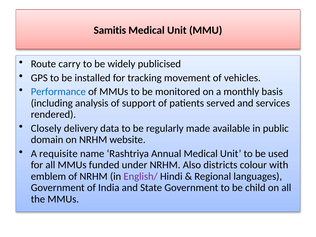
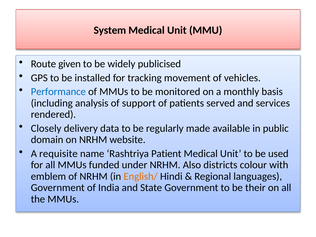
Samitis: Samitis -> System
carry: carry -> given
Annual: Annual -> Patient
English/ colour: purple -> orange
child: child -> their
